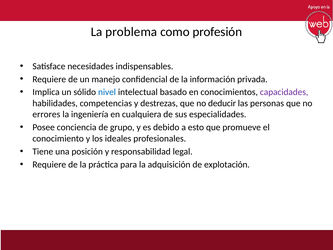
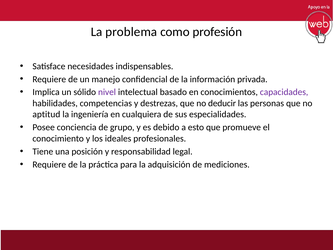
nivel colour: blue -> purple
errores: errores -> aptitud
explotación: explotación -> mediciones
